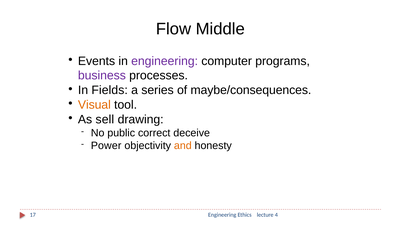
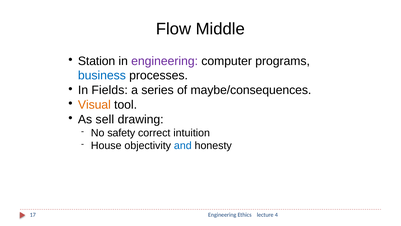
Events: Events -> Station
business colour: purple -> blue
public: public -> safety
deceive: deceive -> intuition
Power: Power -> House
and colour: orange -> blue
